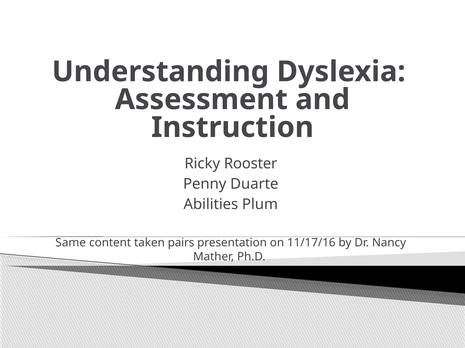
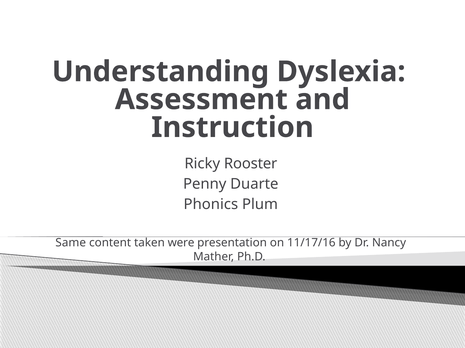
Abilities: Abilities -> Phonics
pairs: pairs -> were
